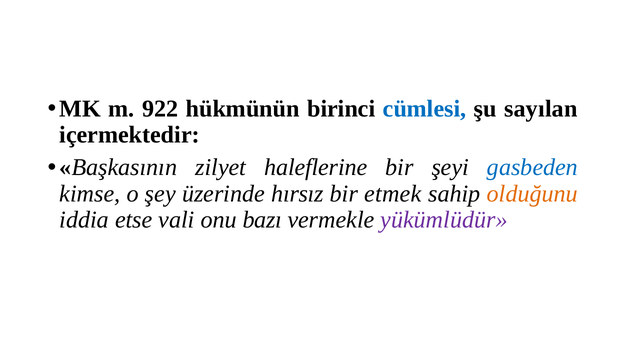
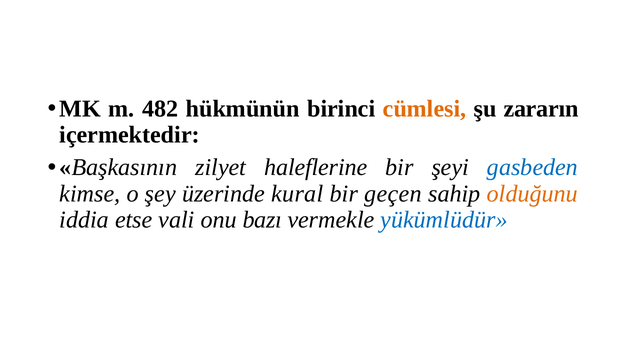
922: 922 -> 482
cümlesi colour: blue -> orange
sayılan: sayılan -> zararın
hırsız: hırsız -> kural
etmek: etmek -> geçen
yükümlüdür colour: purple -> blue
